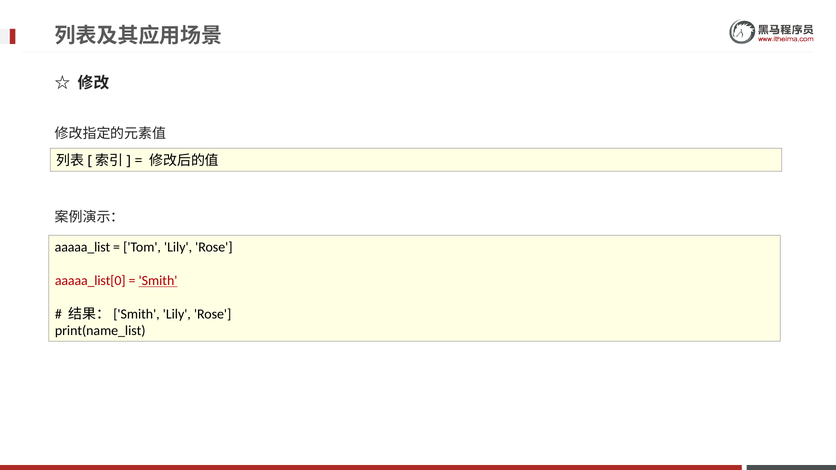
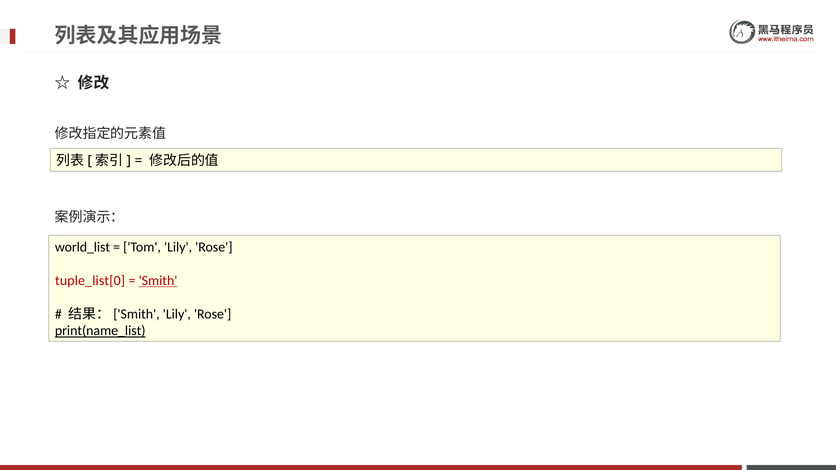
aaaaa_list: aaaaa_list -> world_list
aaaaa_list[0: aaaaa_list[0 -> tuple_list[0
print(name_list underline: none -> present
